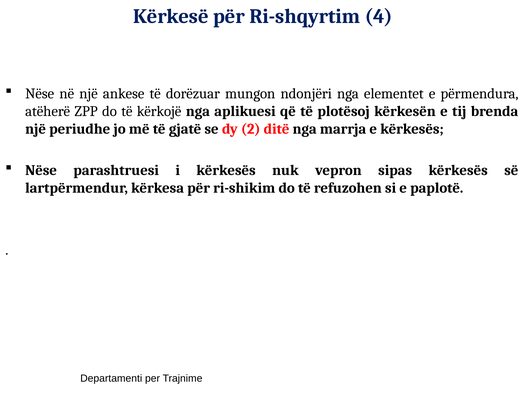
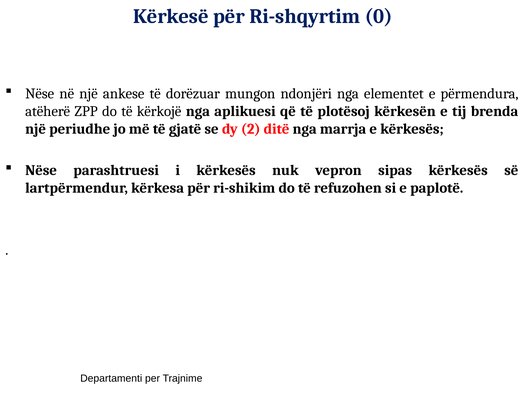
4: 4 -> 0
